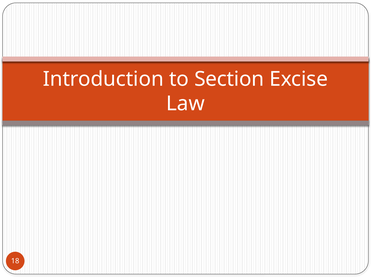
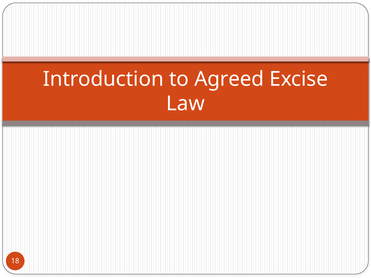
Section: Section -> Agreed
